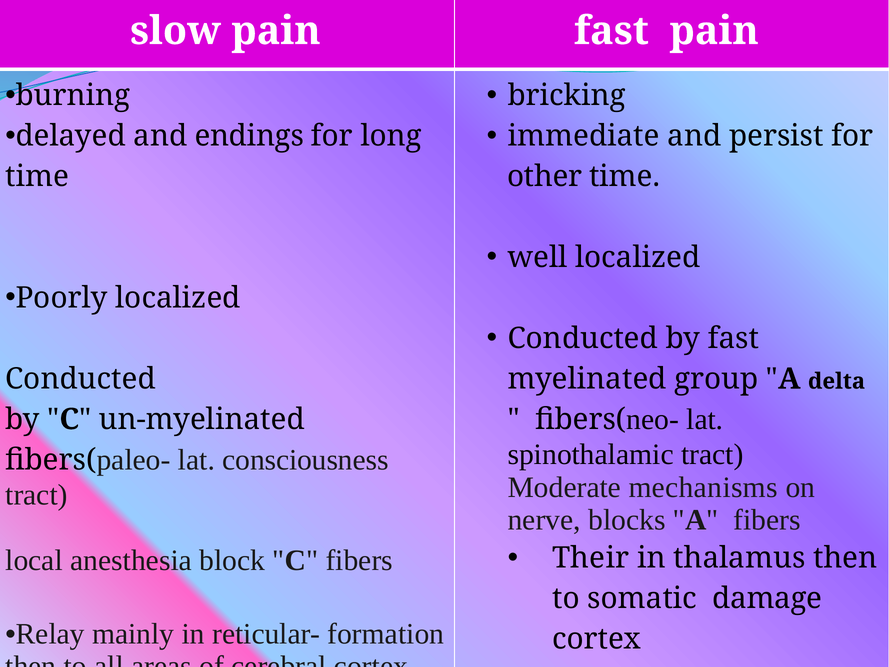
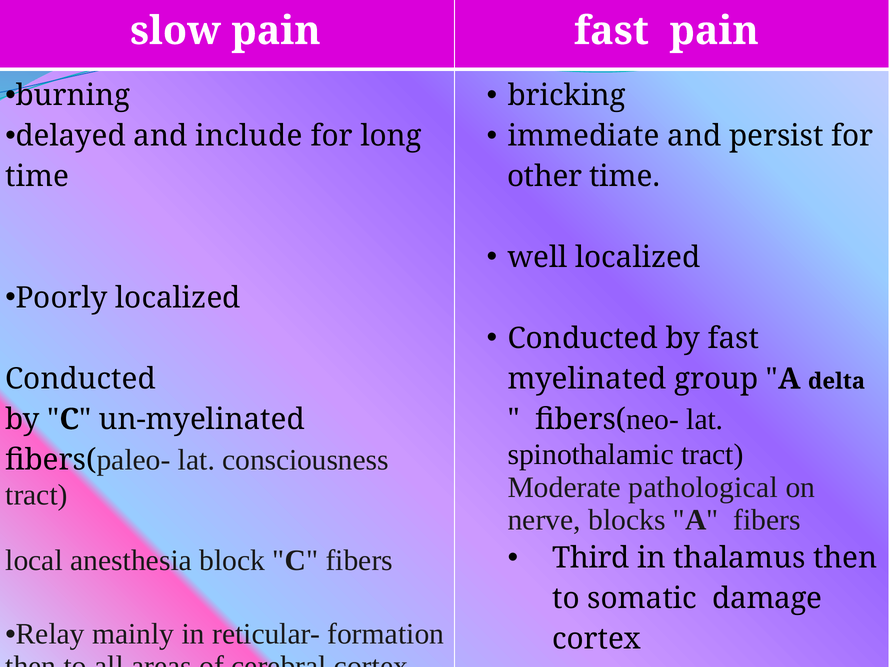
endings: endings -> include
mechanisms: mechanisms -> pathological
Their: Their -> Third
